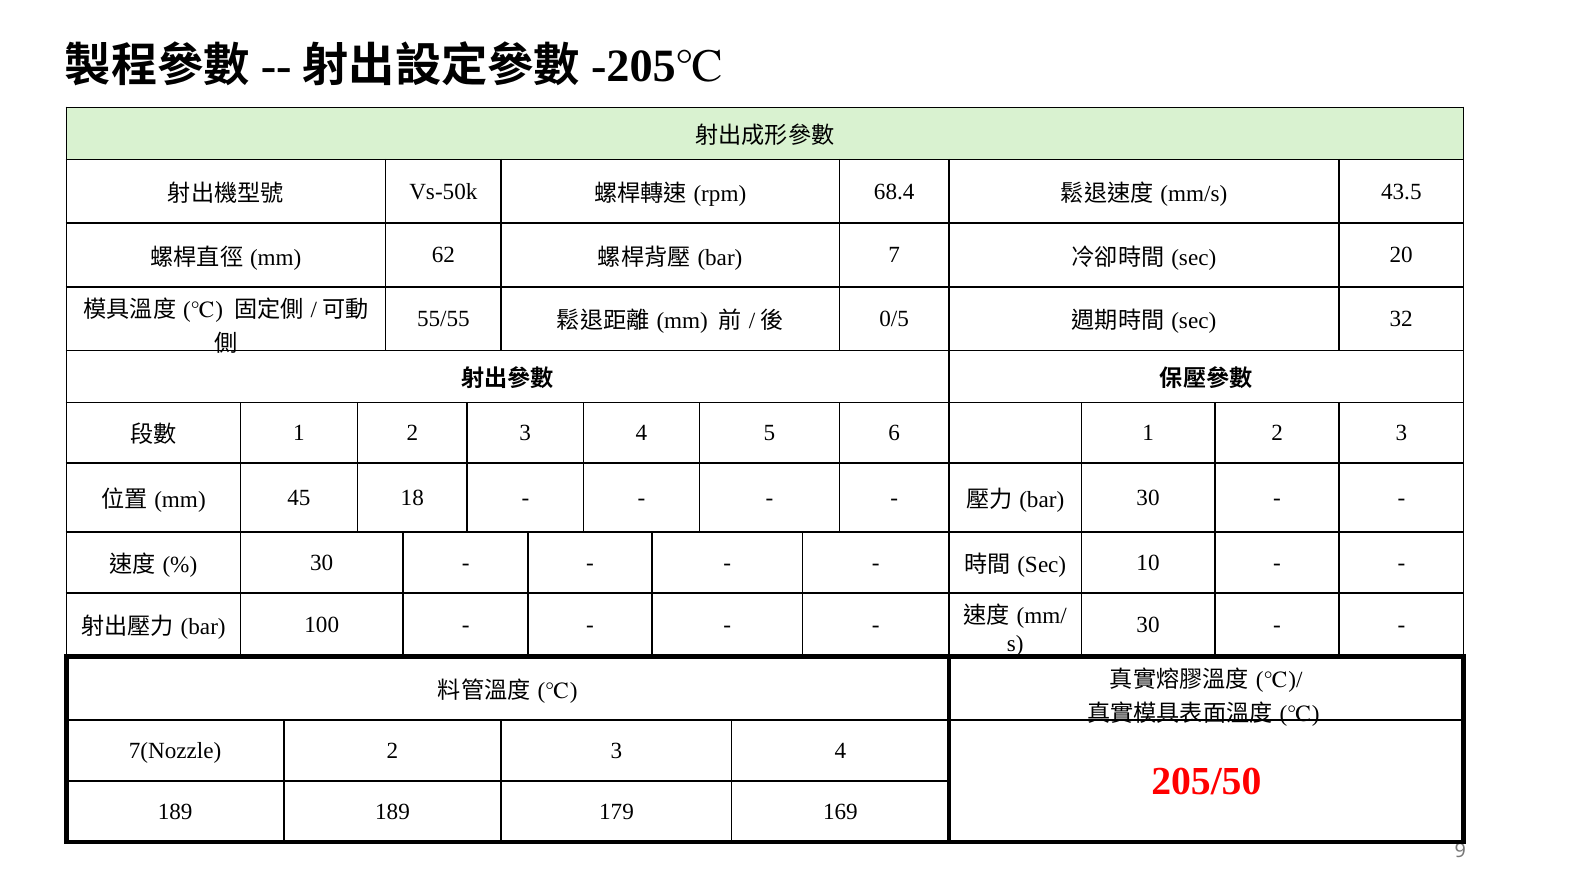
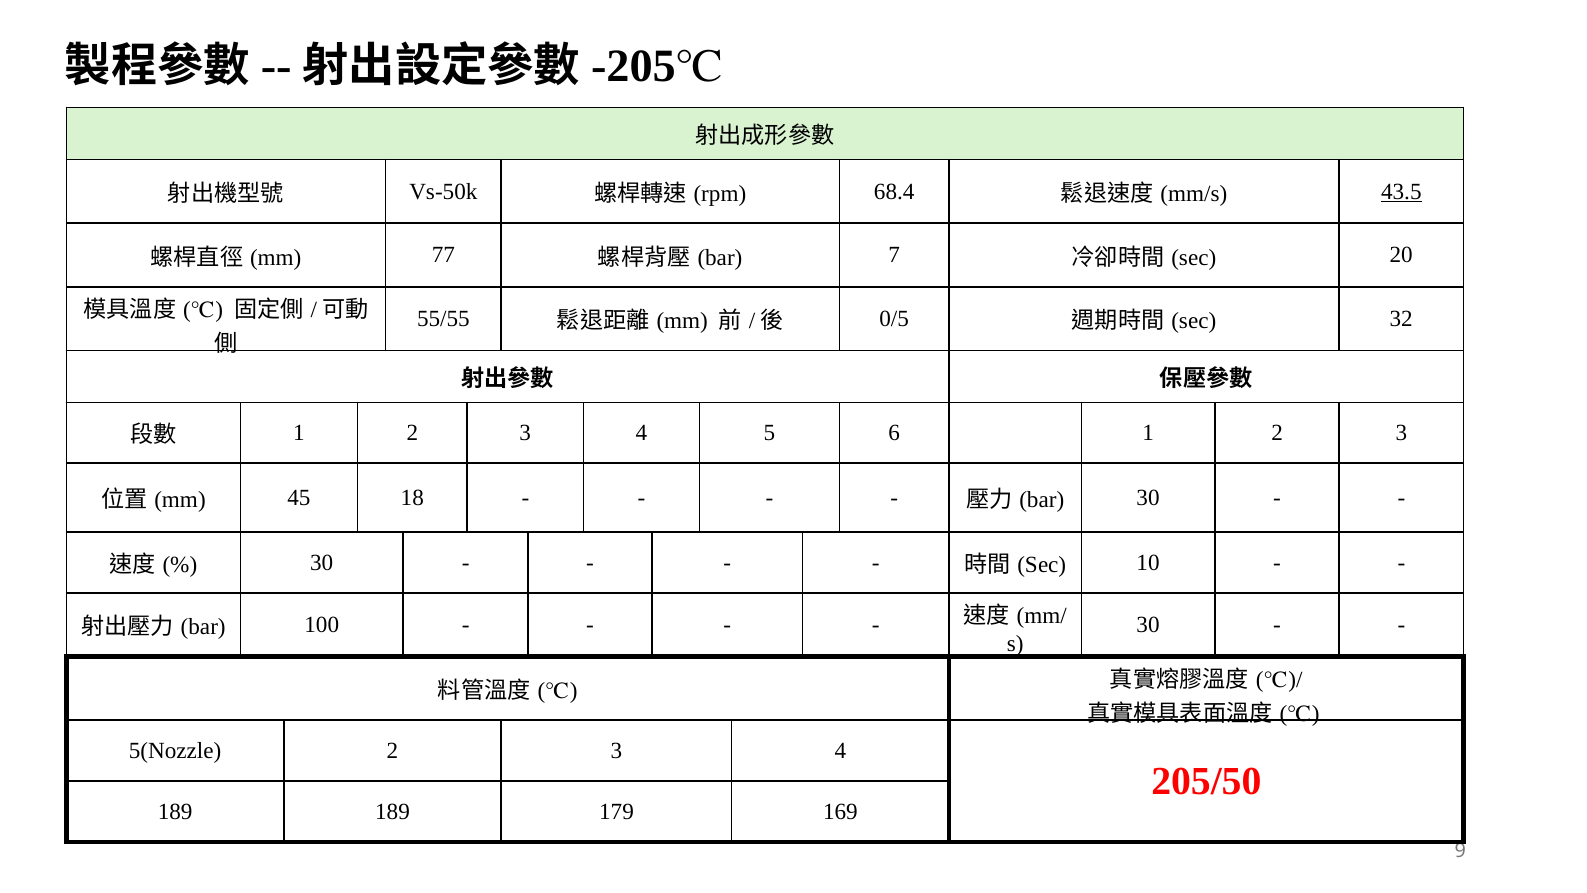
43.5 underline: none -> present
62: 62 -> 77
7(Nozzle: 7(Nozzle -> 5(Nozzle
